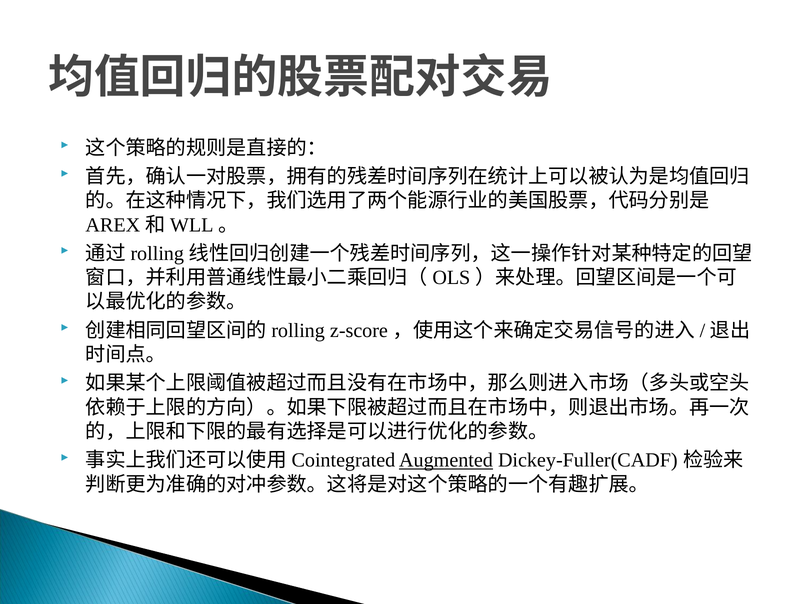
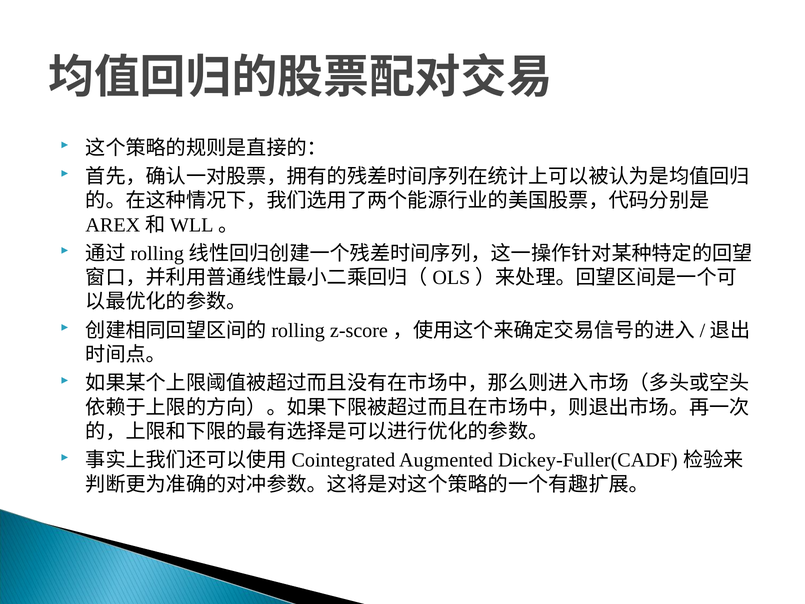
Augmented underline: present -> none
